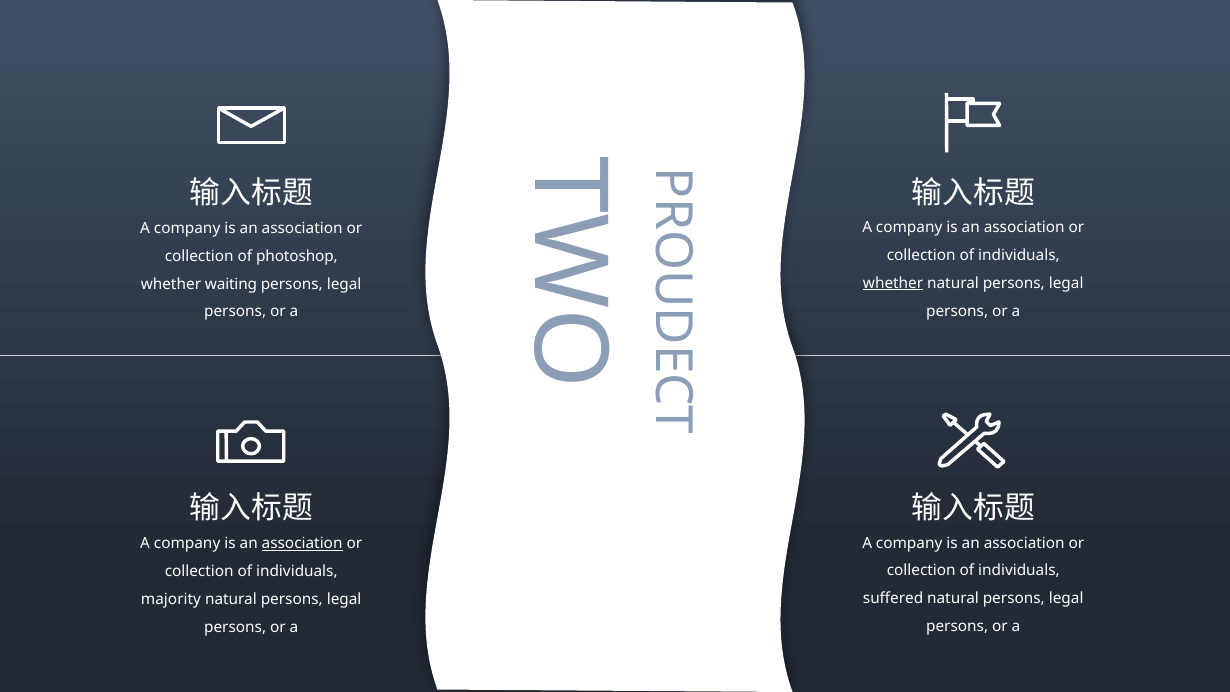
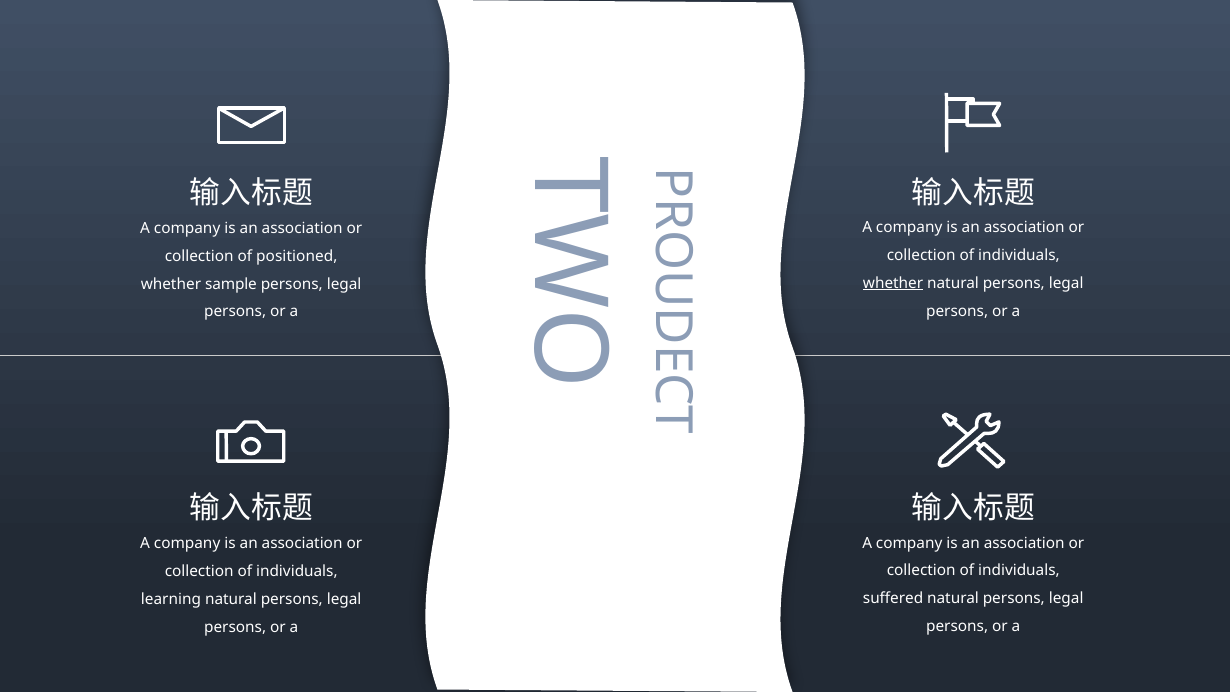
photoshop: photoshop -> positioned
waiting: waiting -> sample
association at (302, 544) underline: present -> none
majority: majority -> learning
